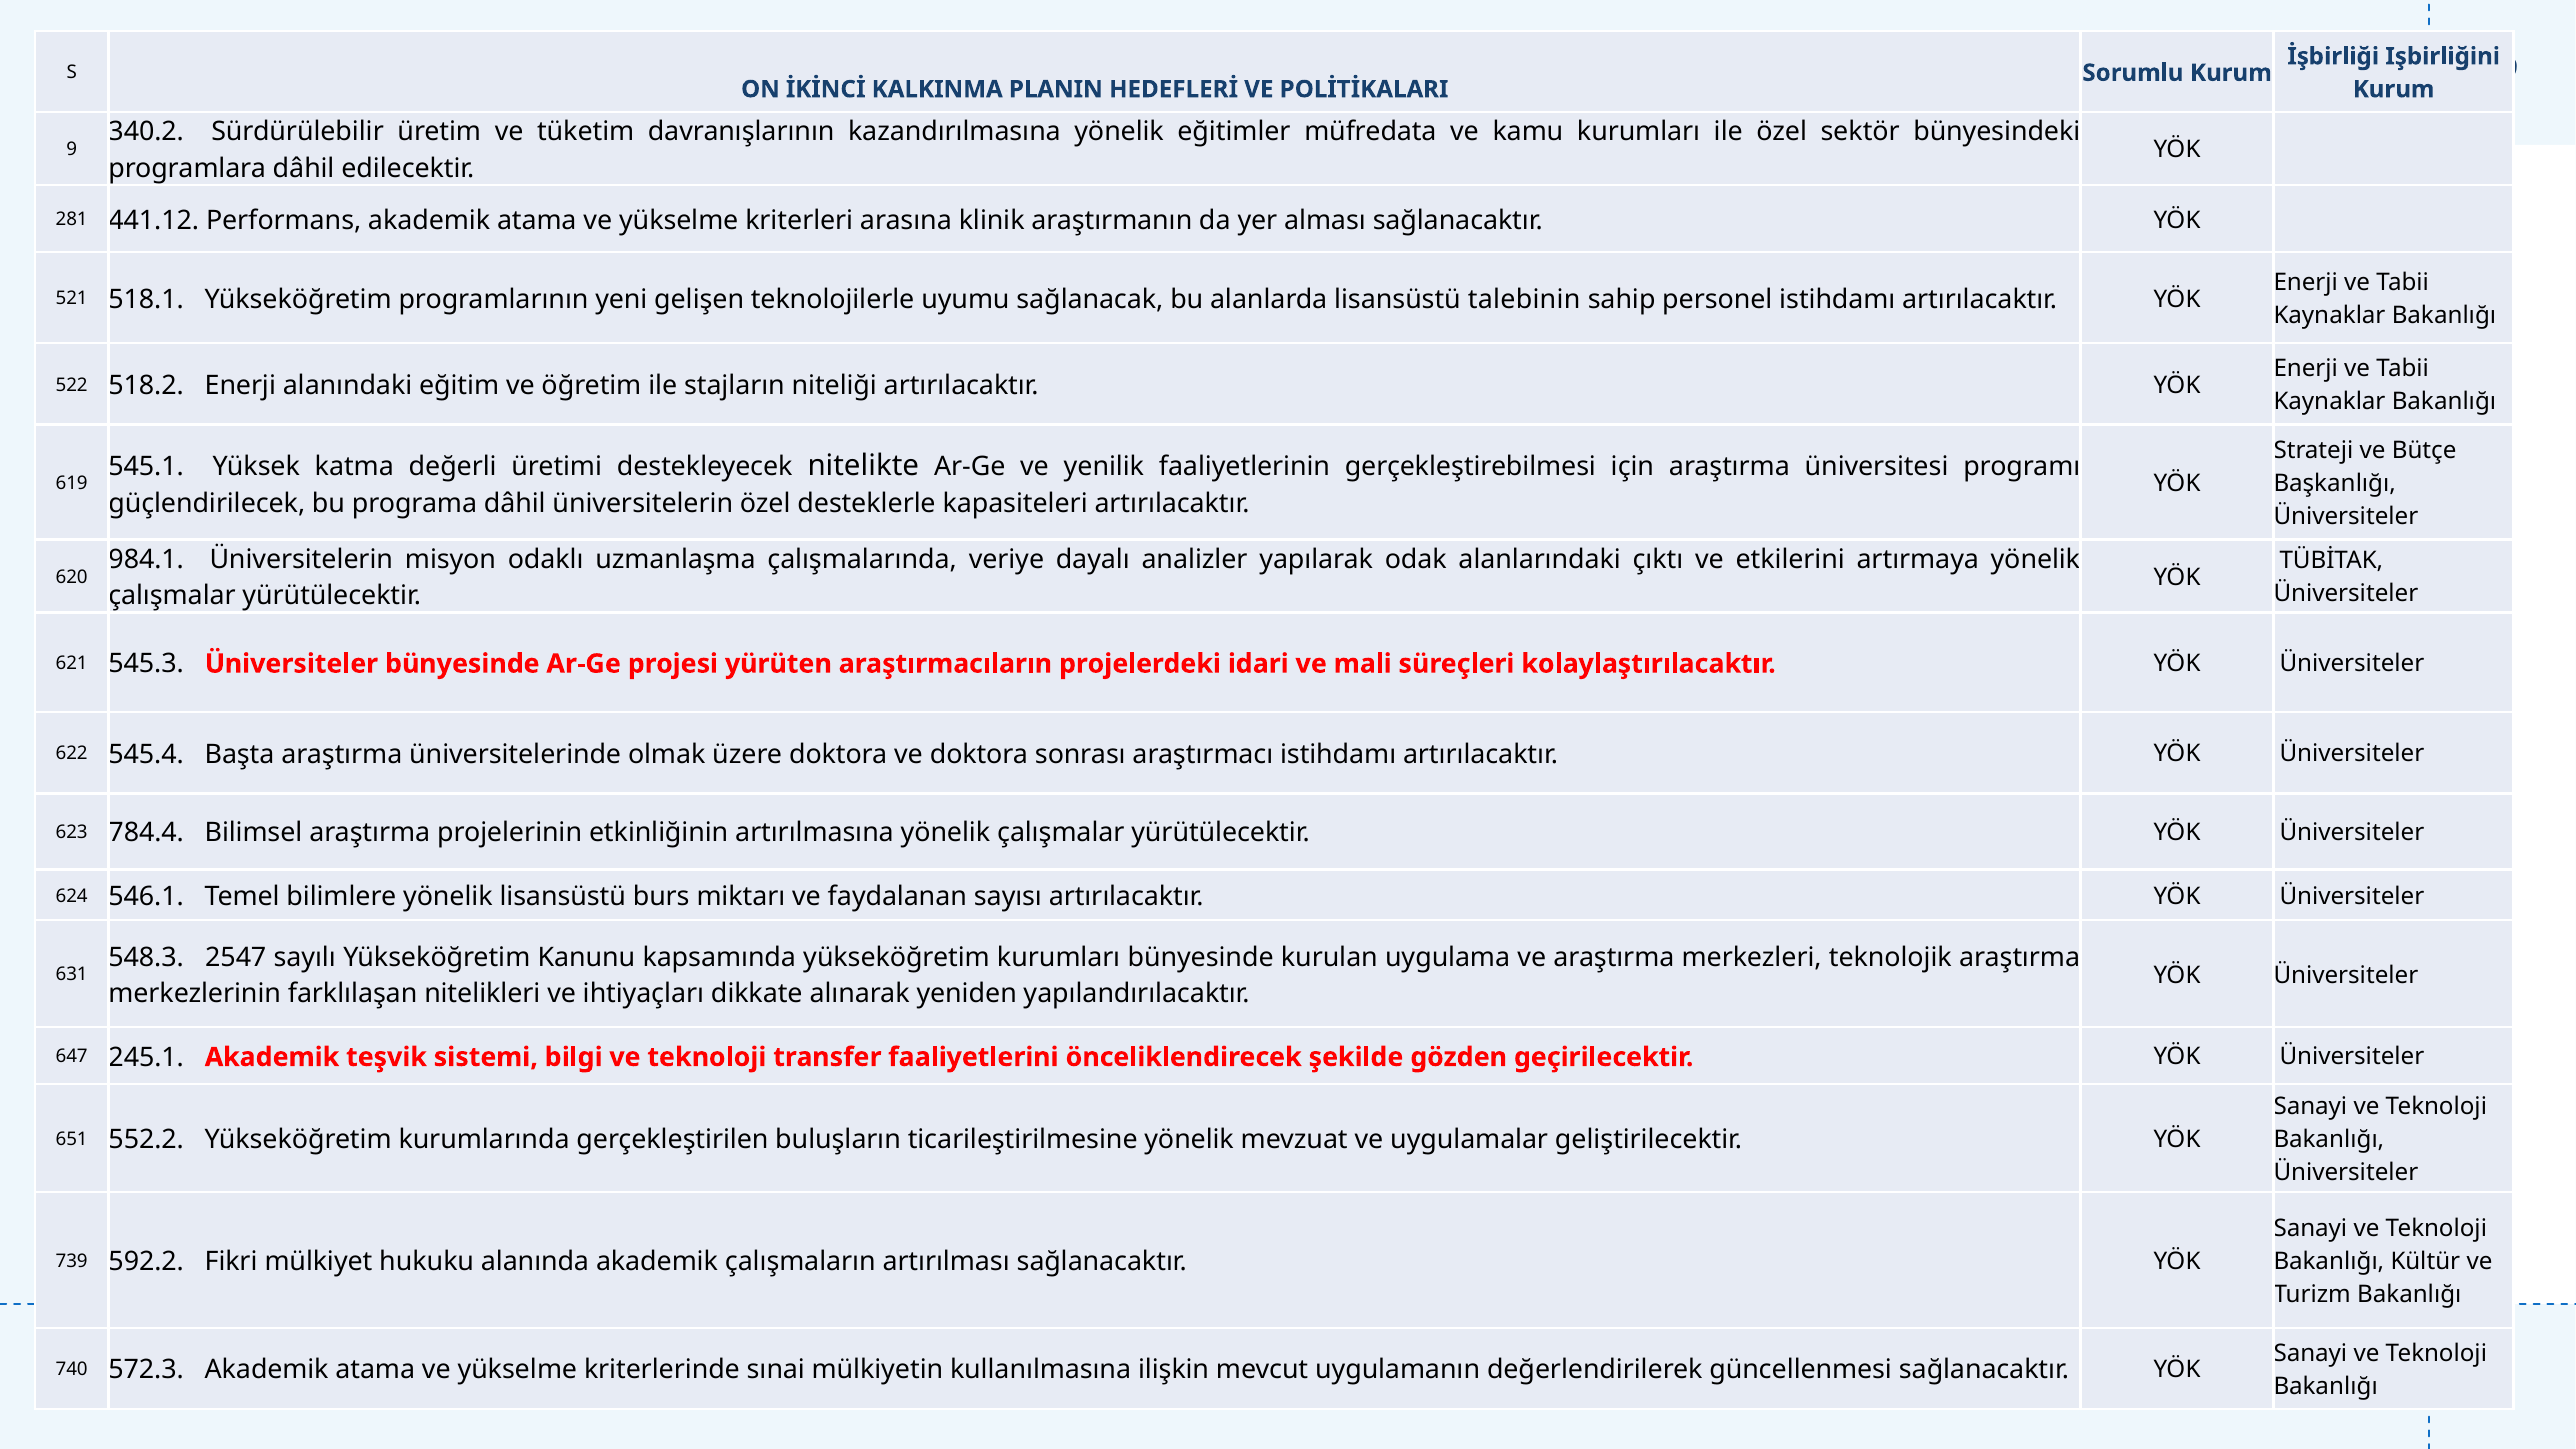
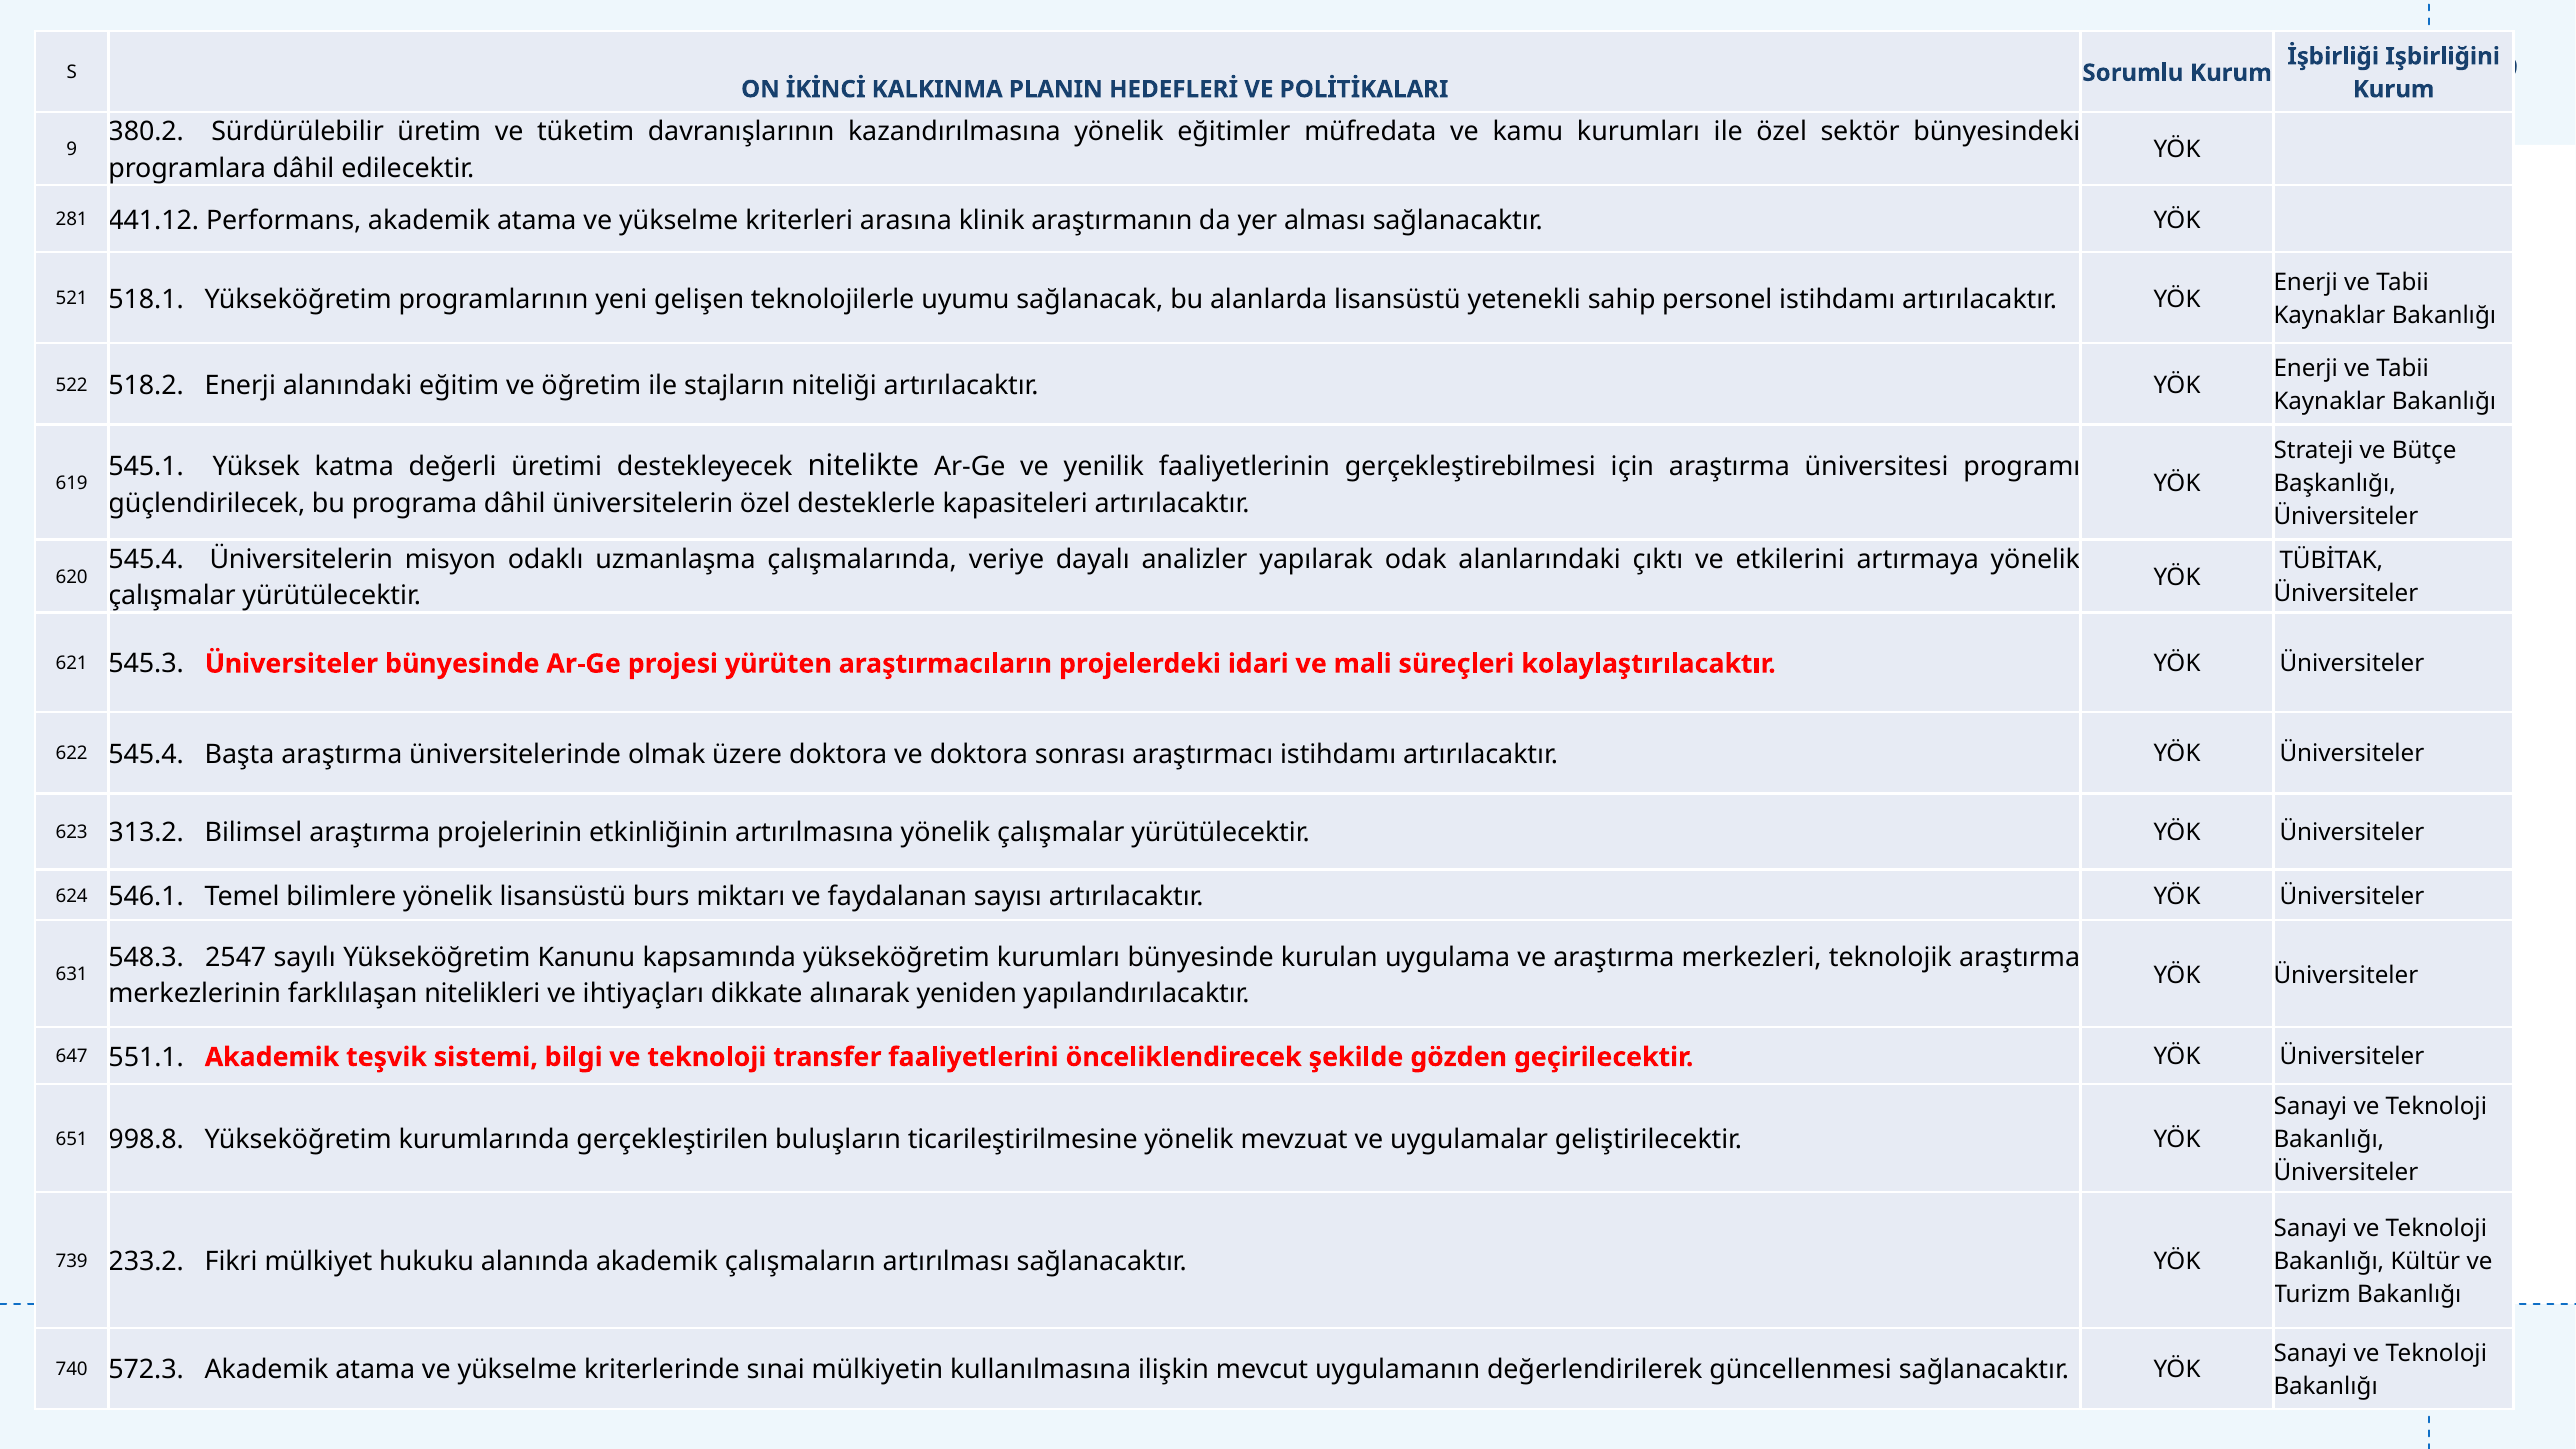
340.2: 340.2 -> 380.2
talebinin: talebinin -> yetenekli
984.1 at (146, 559): 984.1 -> 545.4
784.4: 784.4 -> 313.2
245.1: 245.1 -> 551.1
552.2: 552.2 -> 998.8
592.2: 592.2 -> 233.2
